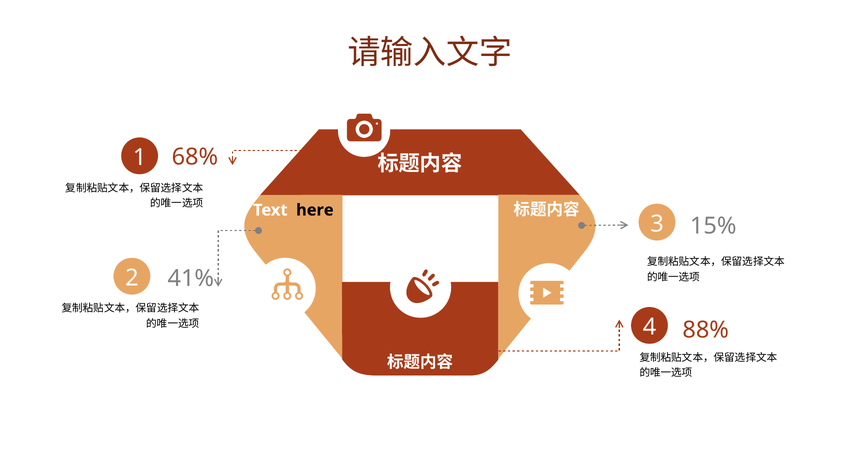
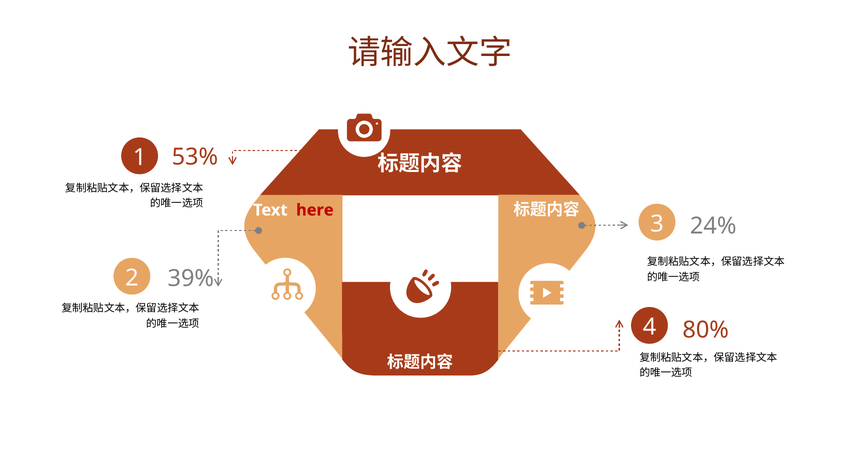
68%: 68% -> 53%
here colour: black -> red
15%: 15% -> 24%
41%: 41% -> 39%
88%: 88% -> 80%
